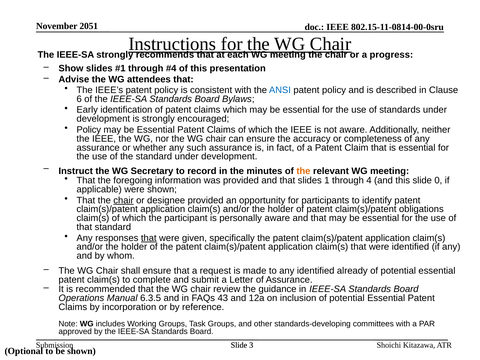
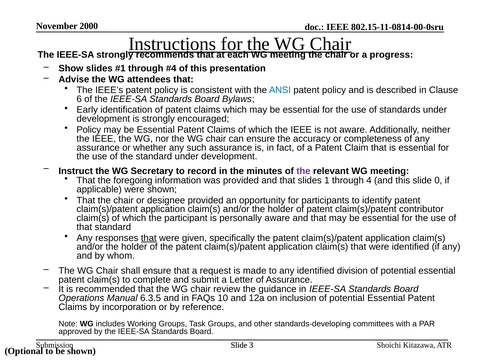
2051: 2051 -> 2000
the at (303, 171) colour: orange -> purple
chair at (124, 200) underline: present -> none
obligations: obligations -> contributor
already: already -> division
43: 43 -> 10
